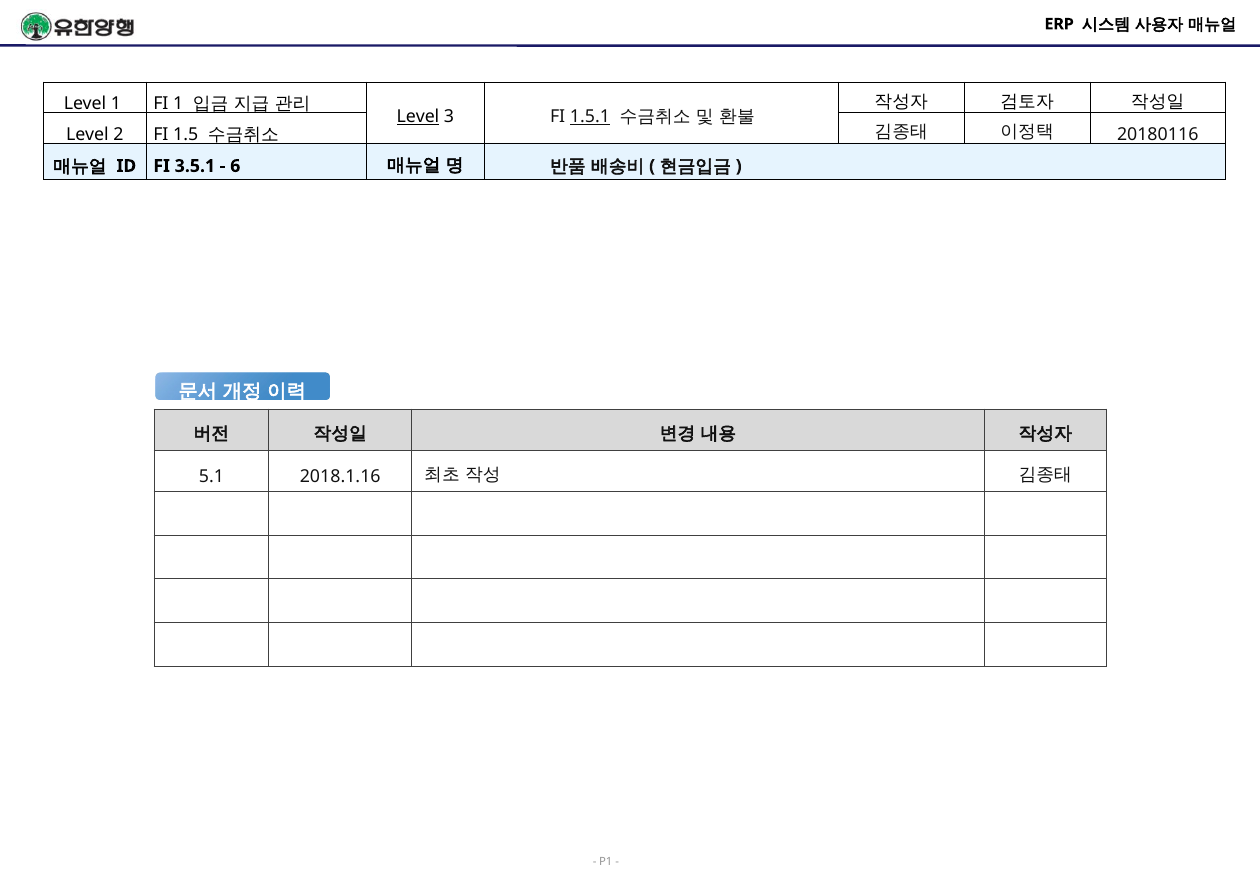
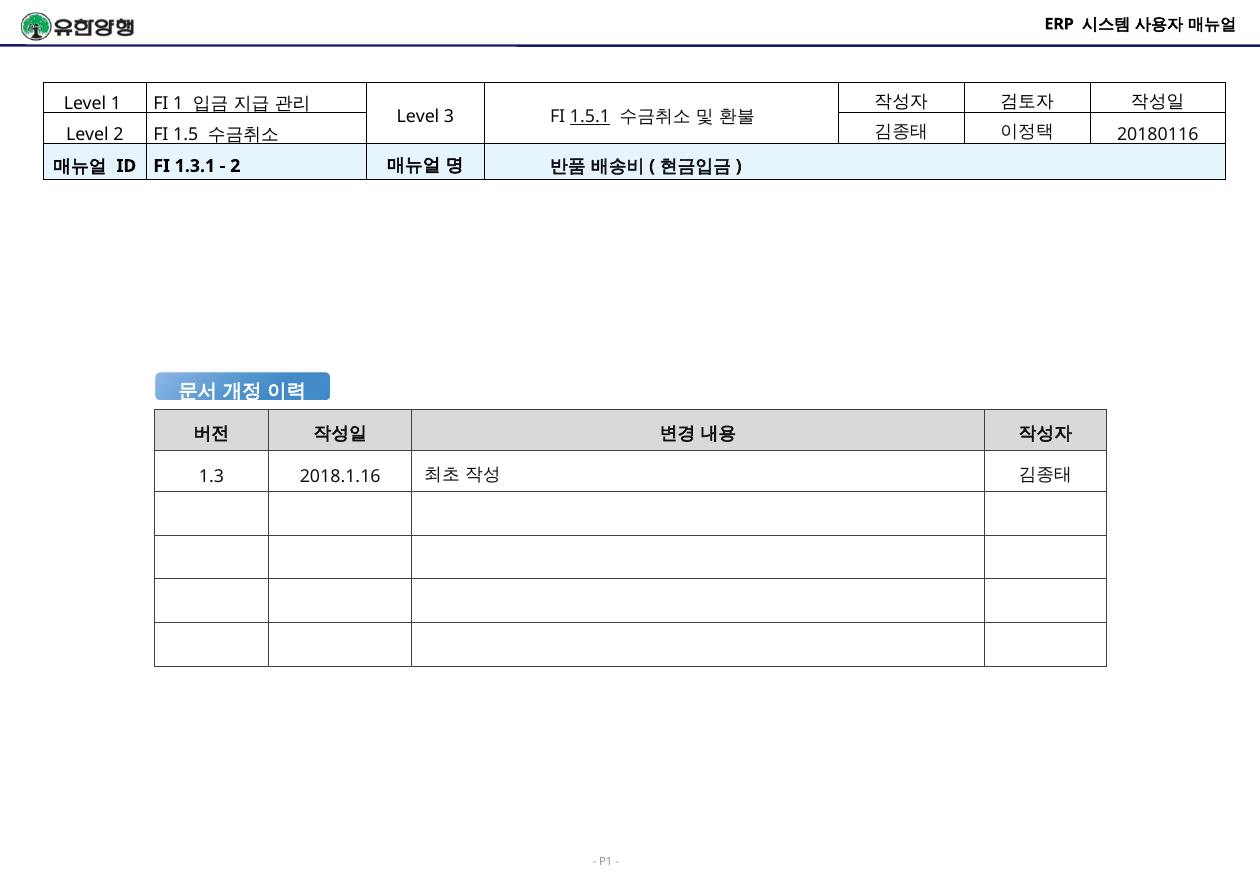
Level at (418, 117) underline: present -> none
3.5.1: 3.5.1 -> 1.3.1
6 at (235, 166): 6 -> 2
5.1: 5.1 -> 1.3
